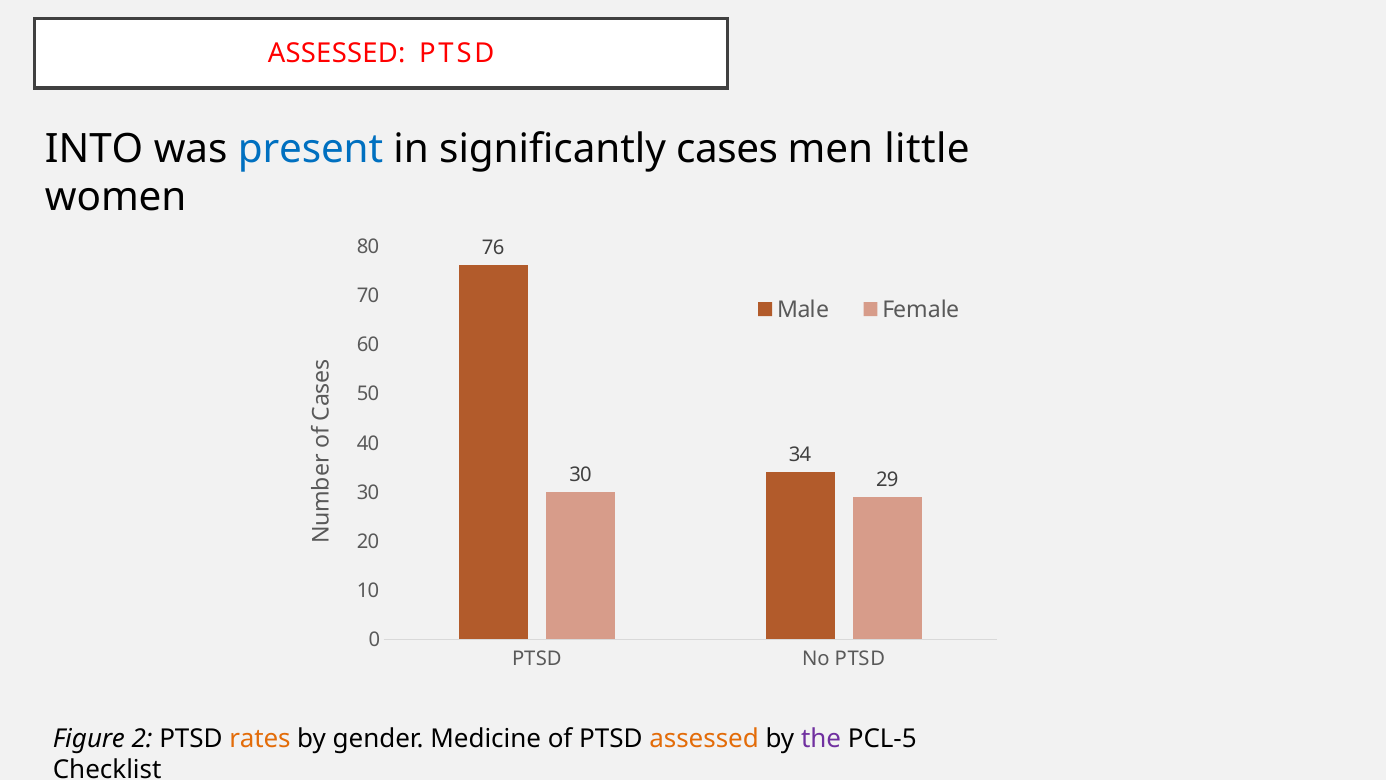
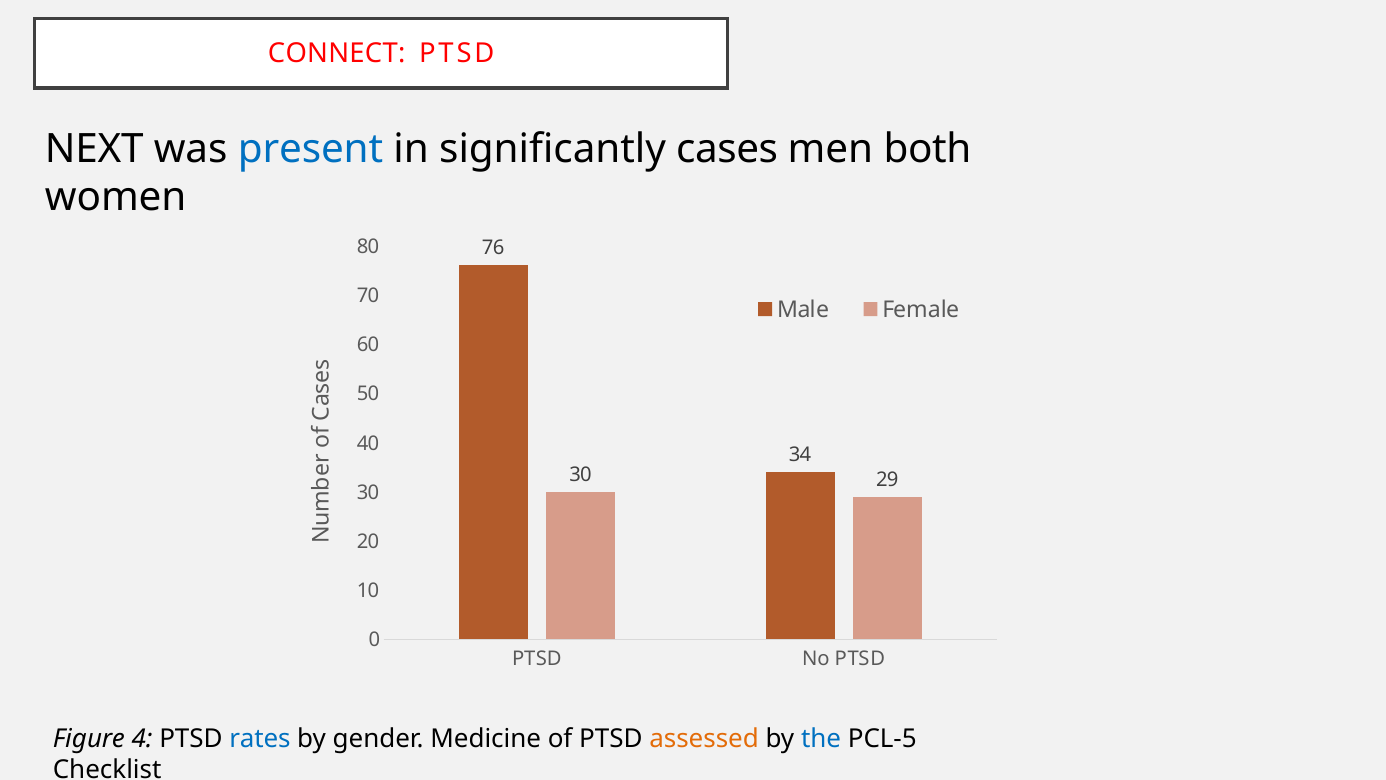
ASSESSED at (337, 54): ASSESSED -> CONNECT
INTO: INTO -> NEXT
little: little -> both
2: 2 -> 4
rates colour: orange -> blue
the colour: purple -> blue
